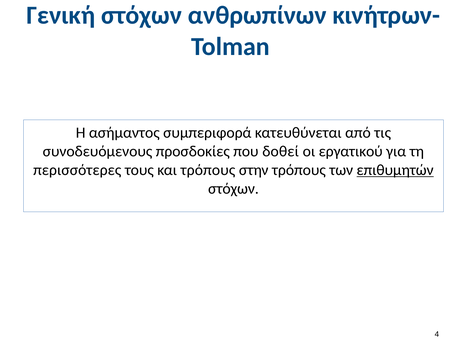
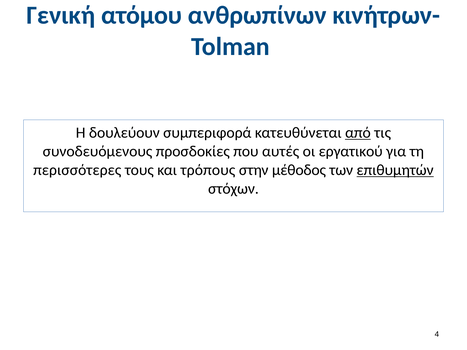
Γενική στόχων: στόχων -> ατόμου
ασήμαντος: ασήμαντος -> δουλεύουν
από underline: none -> present
δοθεί: δοθεί -> αυτές
στην τρόπους: τρόπους -> μέθοδος
